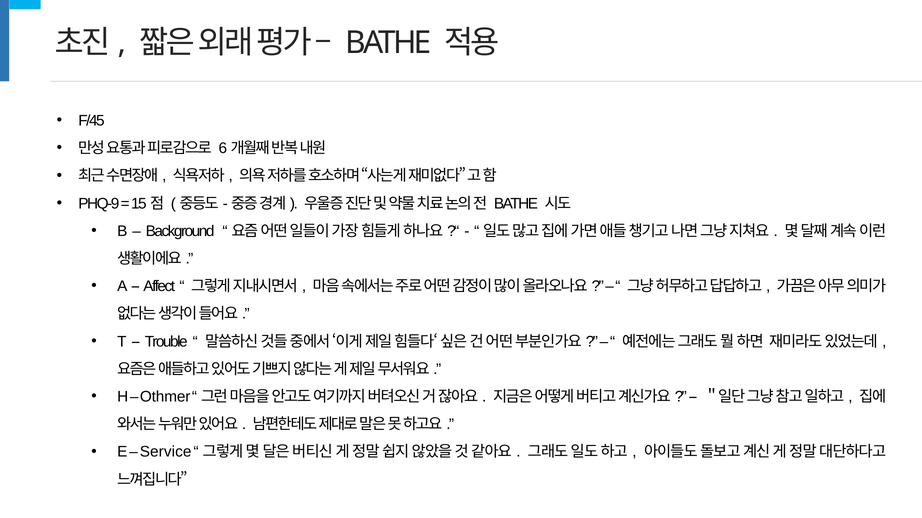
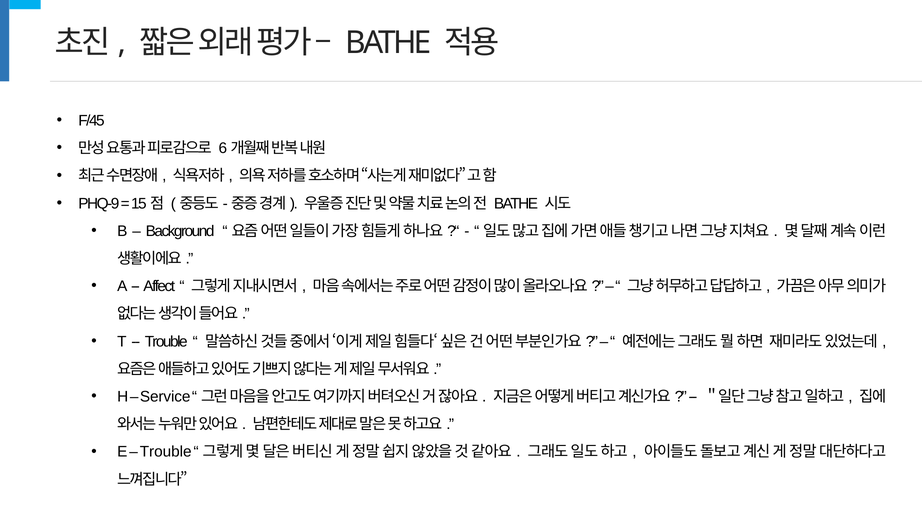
Othmer: Othmer -> Service
Service at (166, 452): Service -> Trouble
